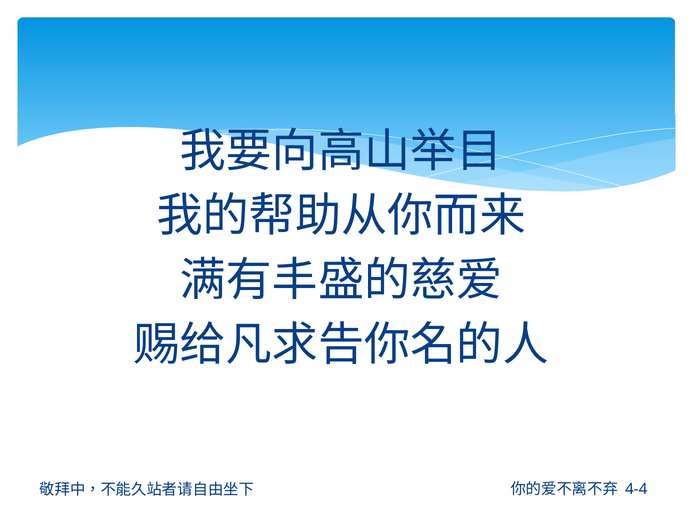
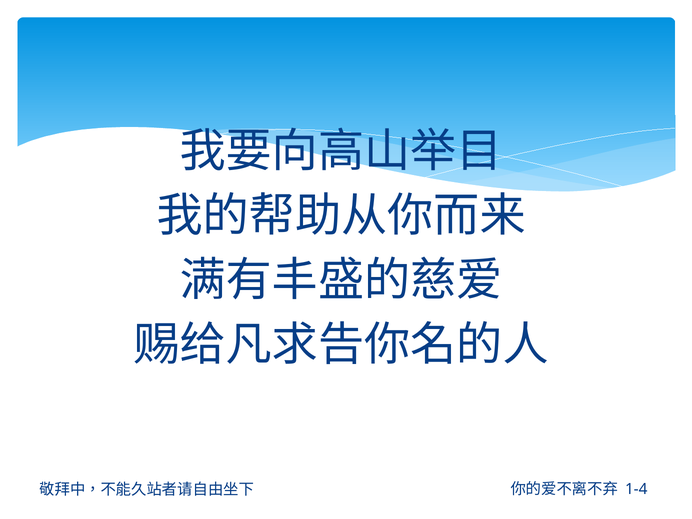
4-4: 4-4 -> 1-4
